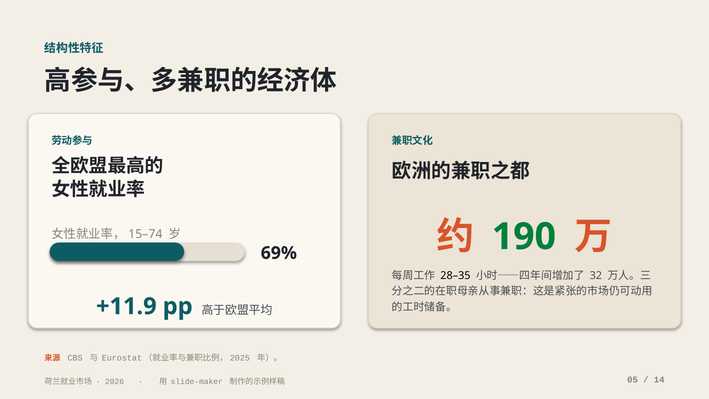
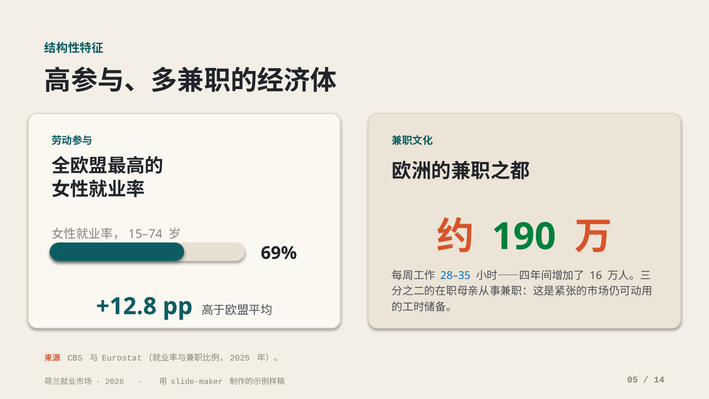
28–35 colour: black -> blue
32: 32 -> 16
+11.9: +11.9 -> +12.8
